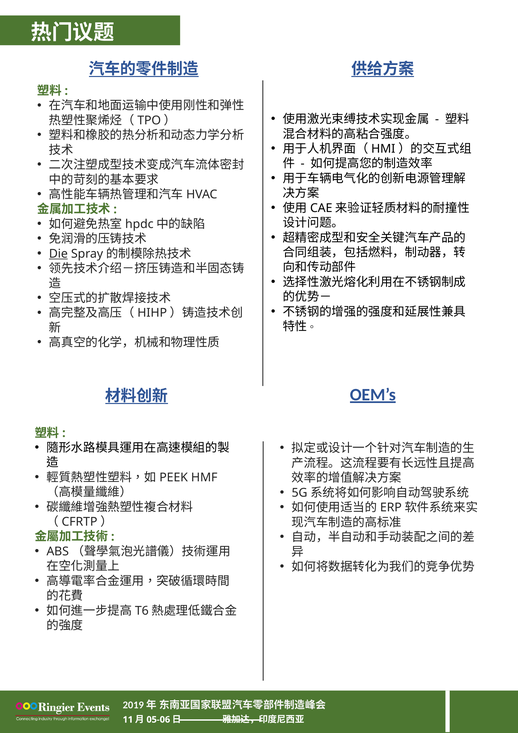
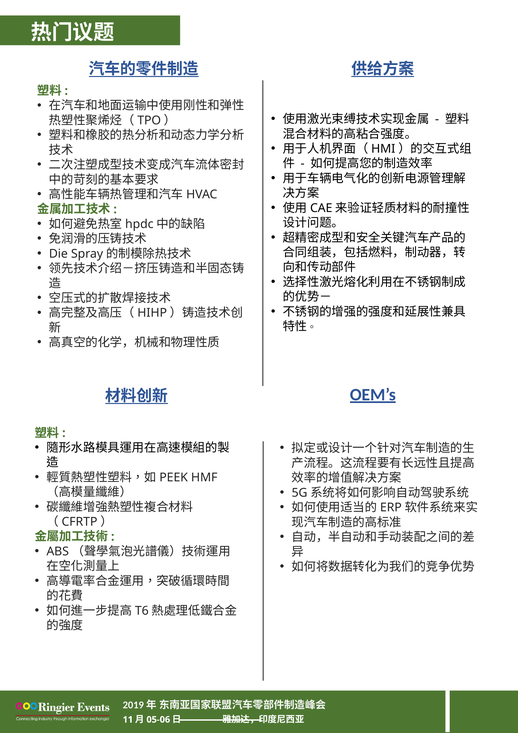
Die underline: present -> none
